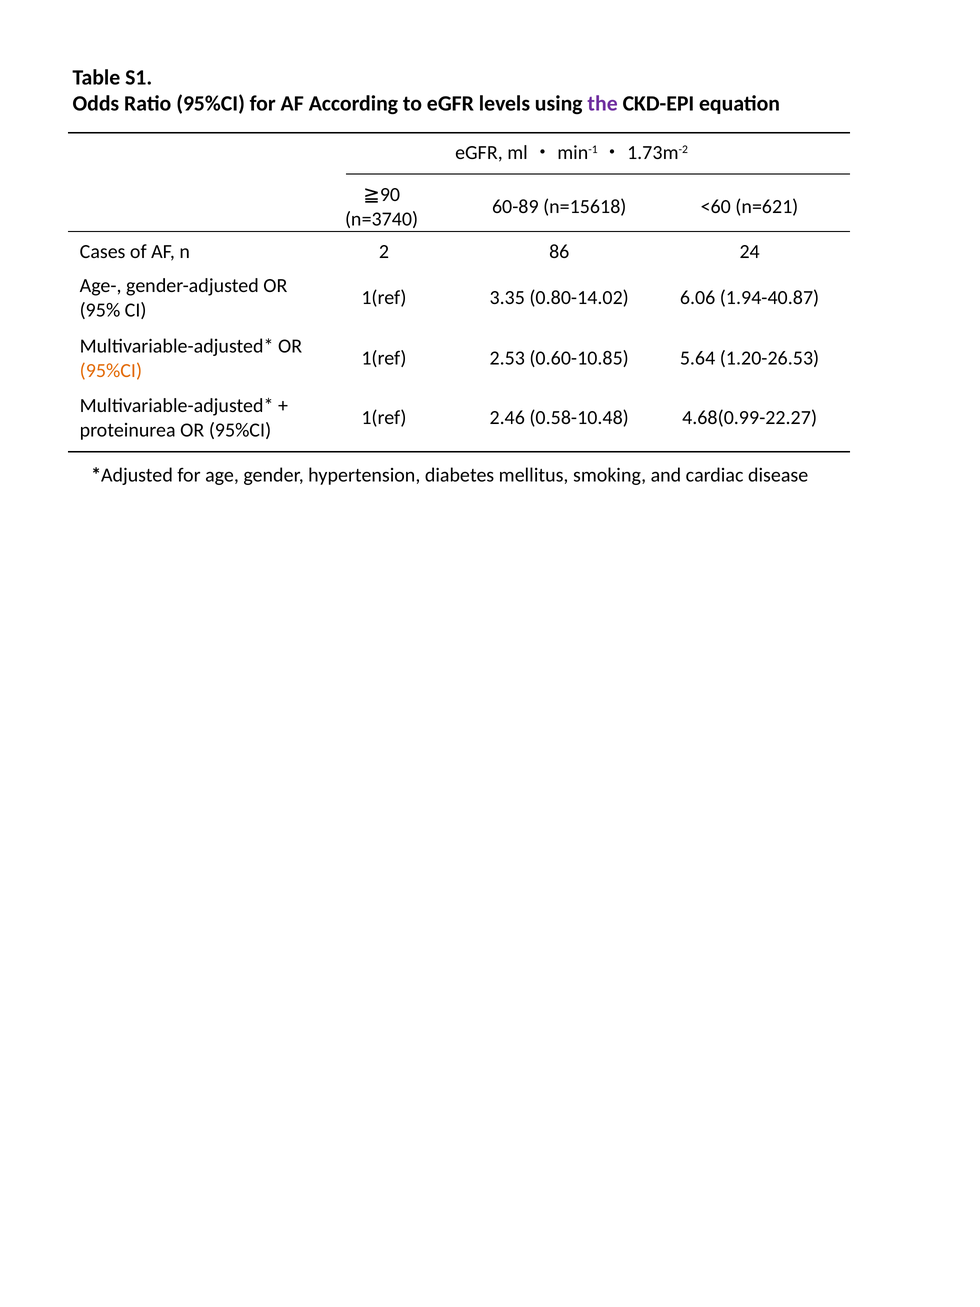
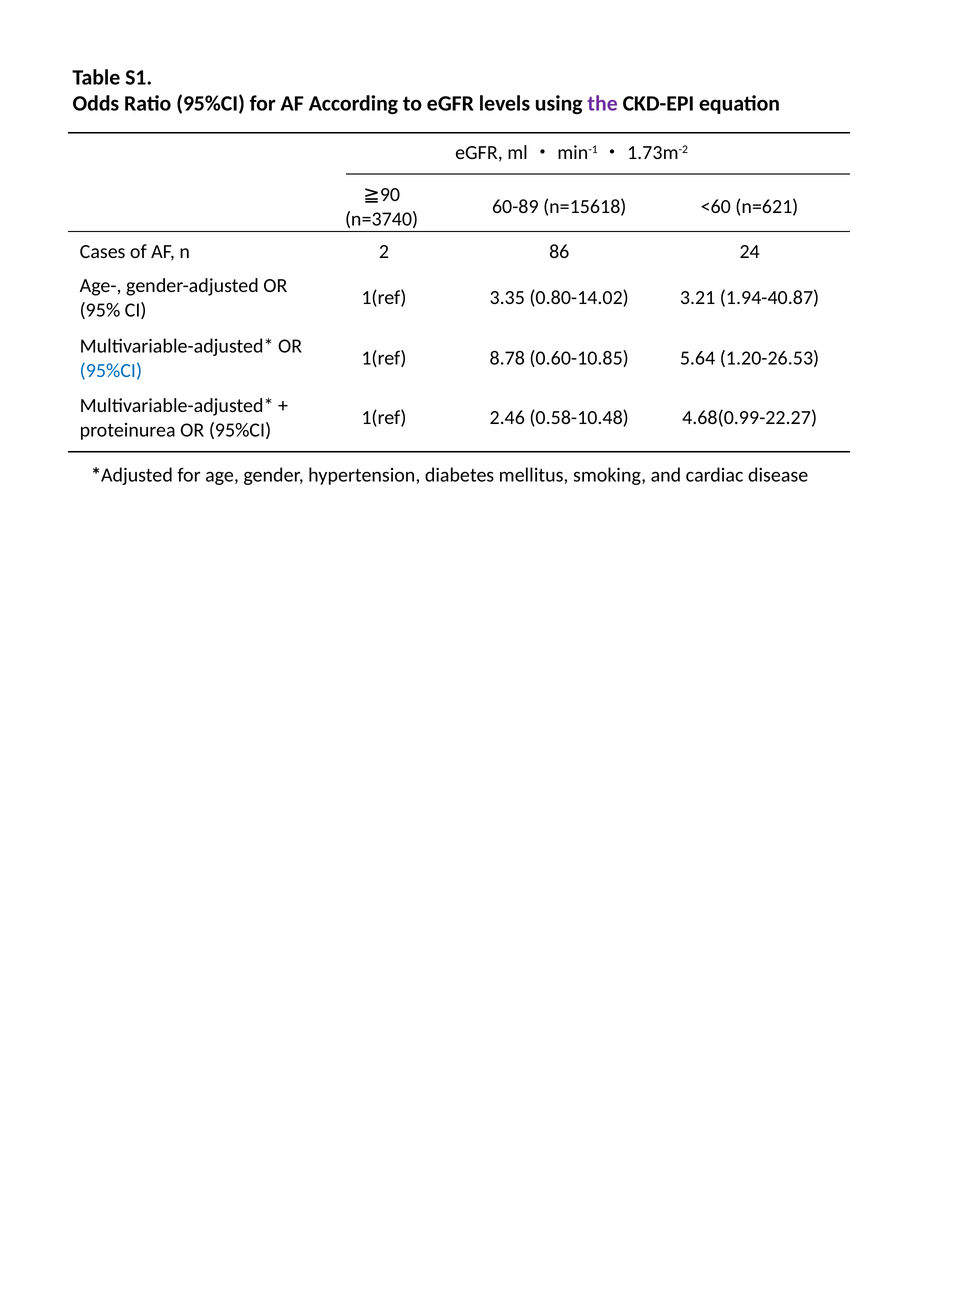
6.06: 6.06 -> 3.21
2.53: 2.53 -> 8.78
95%CI at (111, 371) colour: orange -> blue
